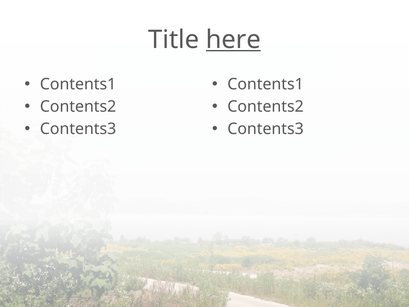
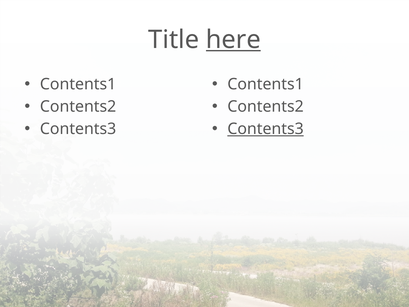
Contents3 at (266, 129) underline: none -> present
